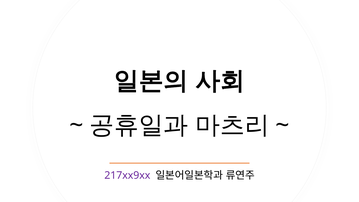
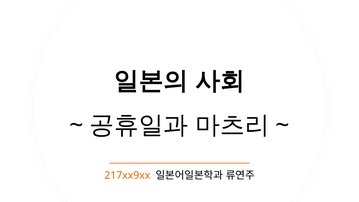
217xx9xx colour: purple -> orange
